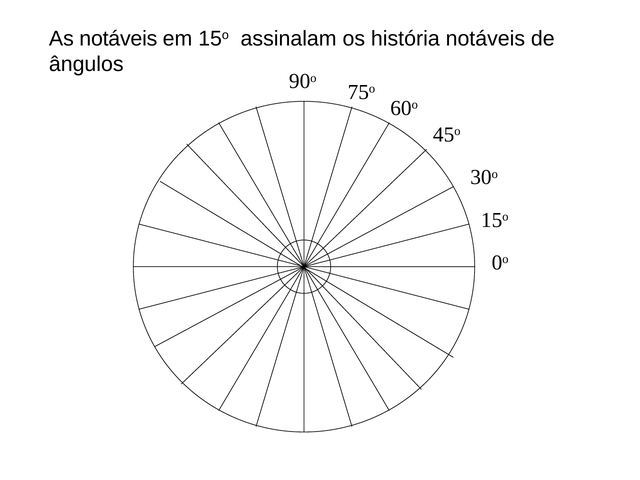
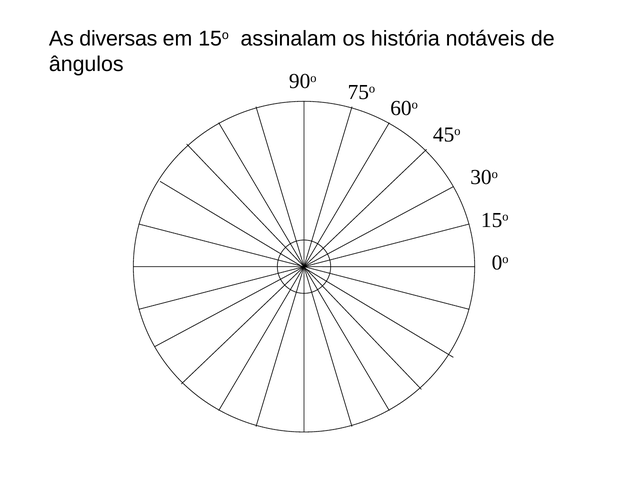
As notáveis: notáveis -> diversas
